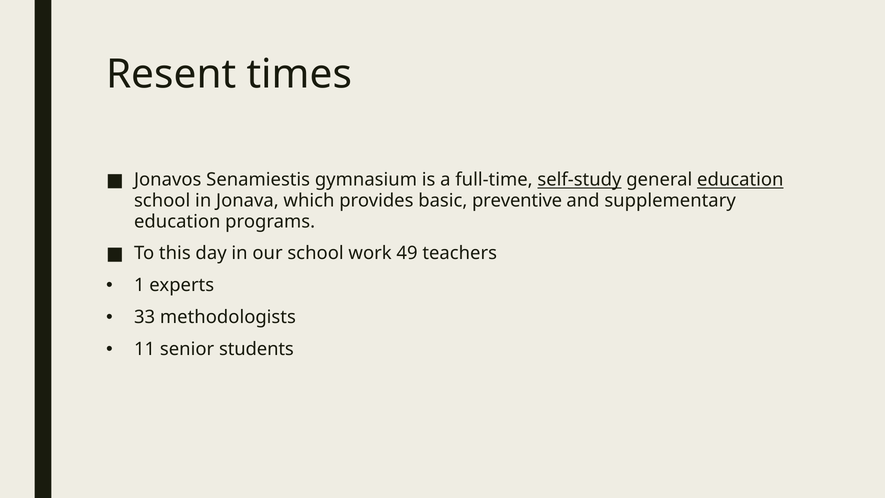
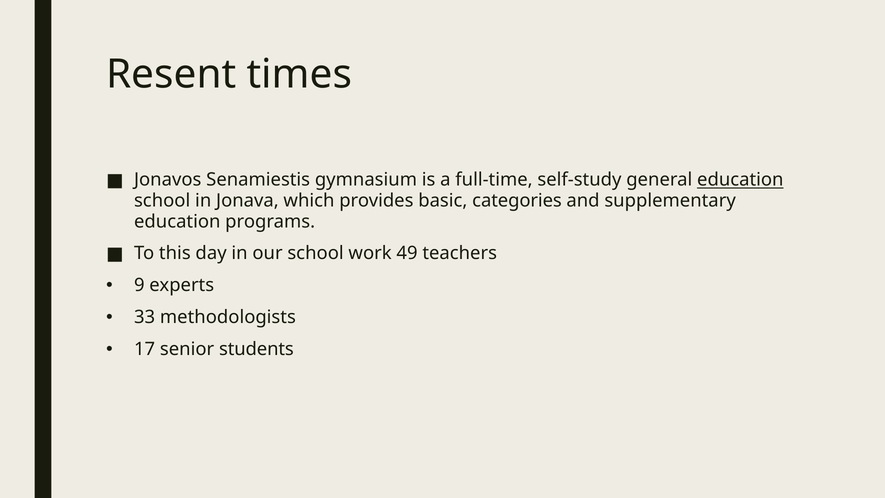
self-study underline: present -> none
preventive: preventive -> categories
1: 1 -> 9
11: 11 -> 17
